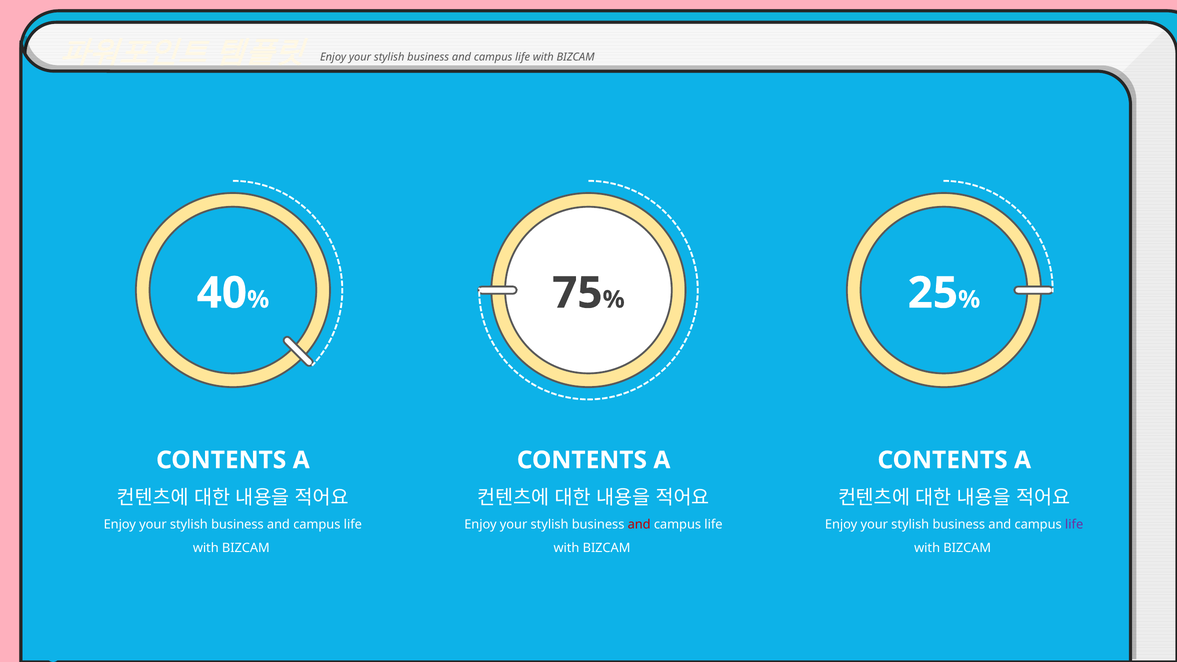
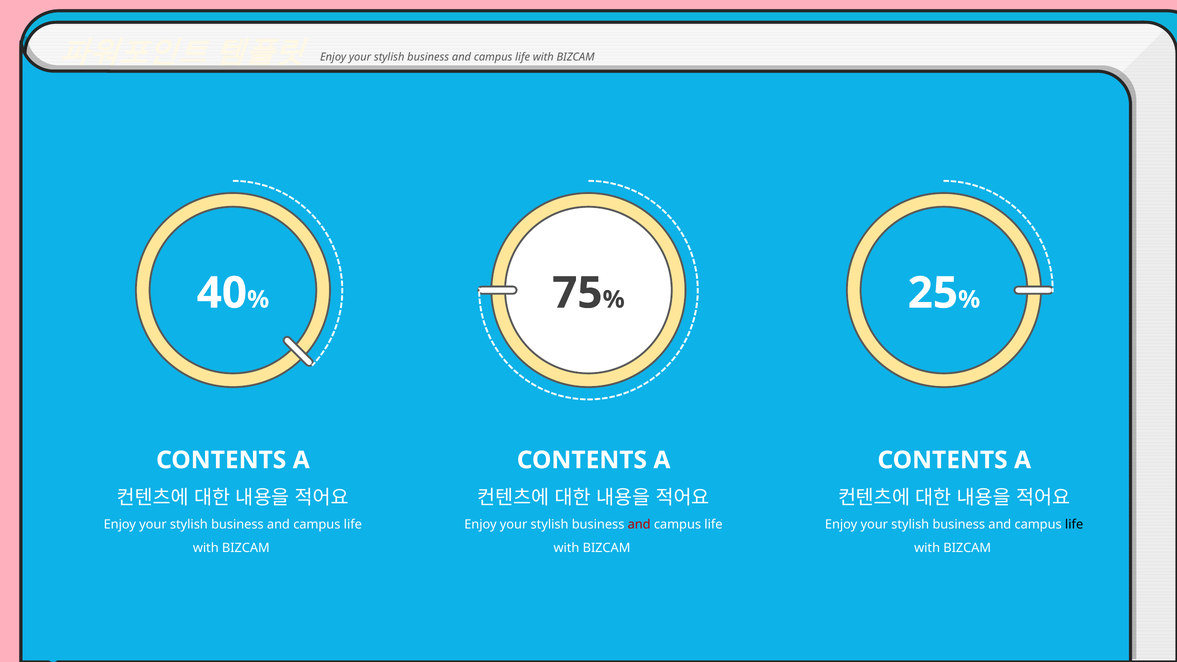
life at (1074, 525) colour: purple -> black
